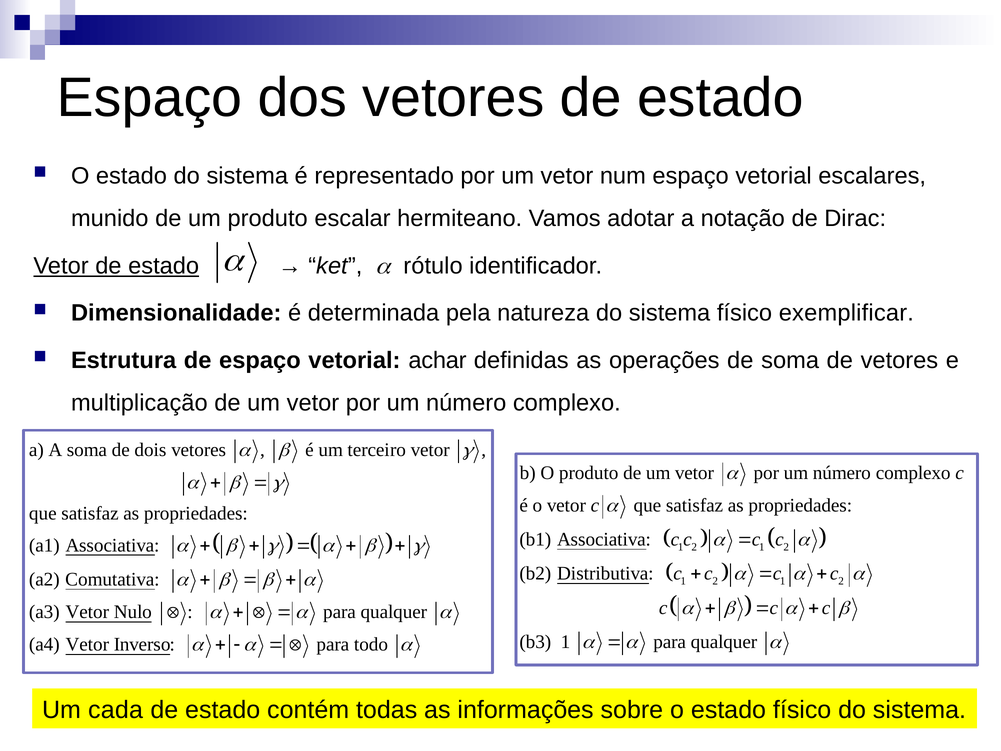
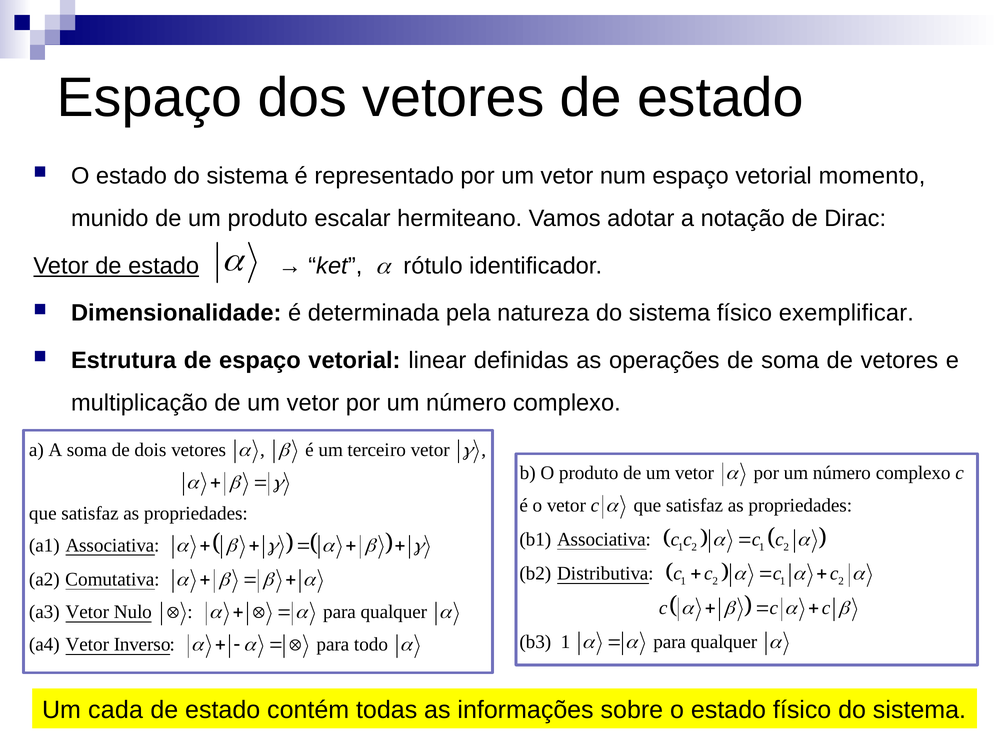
escalares: escalares -> momento
achar: achar -> linear
